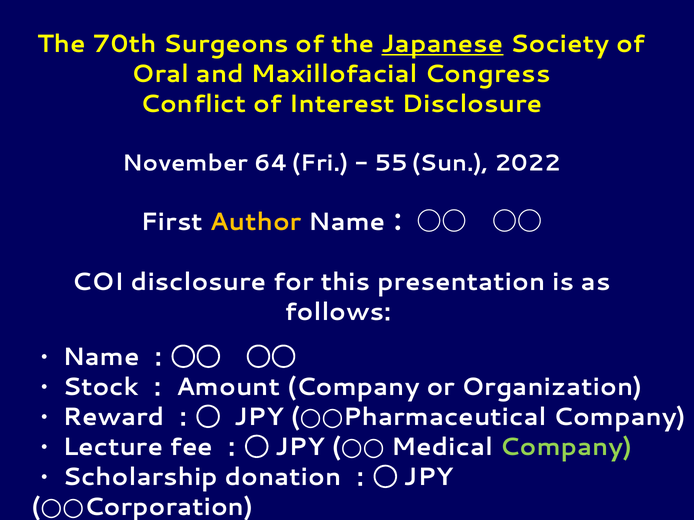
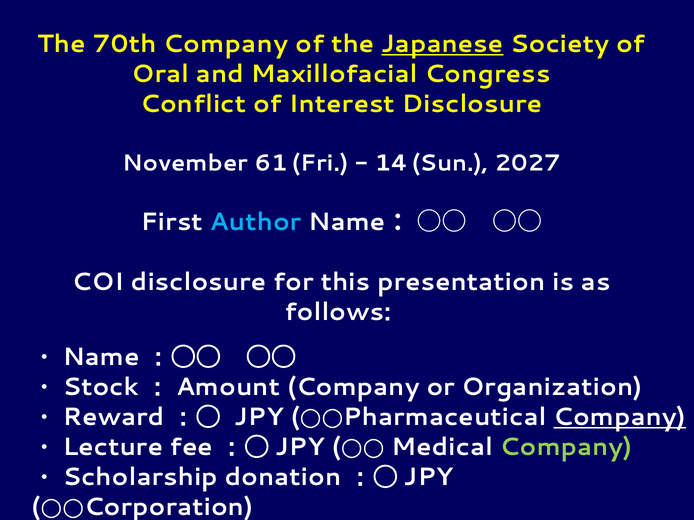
70th Surgeons: Surgeons -> Company
64: 64 -> 61
55: 55 -> 14
2022: 2022 -> 2027
Author colour: yellow -> light blue
Company at (620, 417) underline: none -> present
